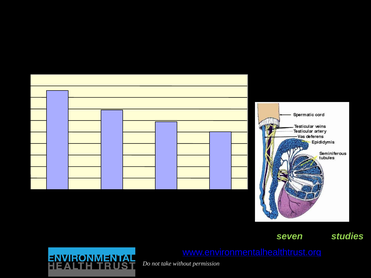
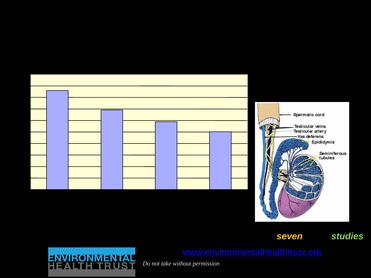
seven colour: light green -> yellow
